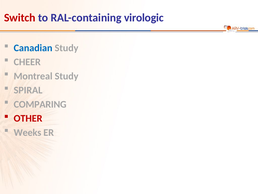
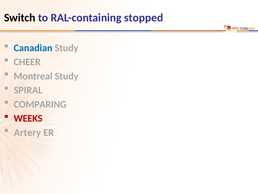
Switch colour: red -> black
virologic: virologic -> stopped
OTHER: OTHER -> WEEKS
Weeks: Weeks -> Artery
